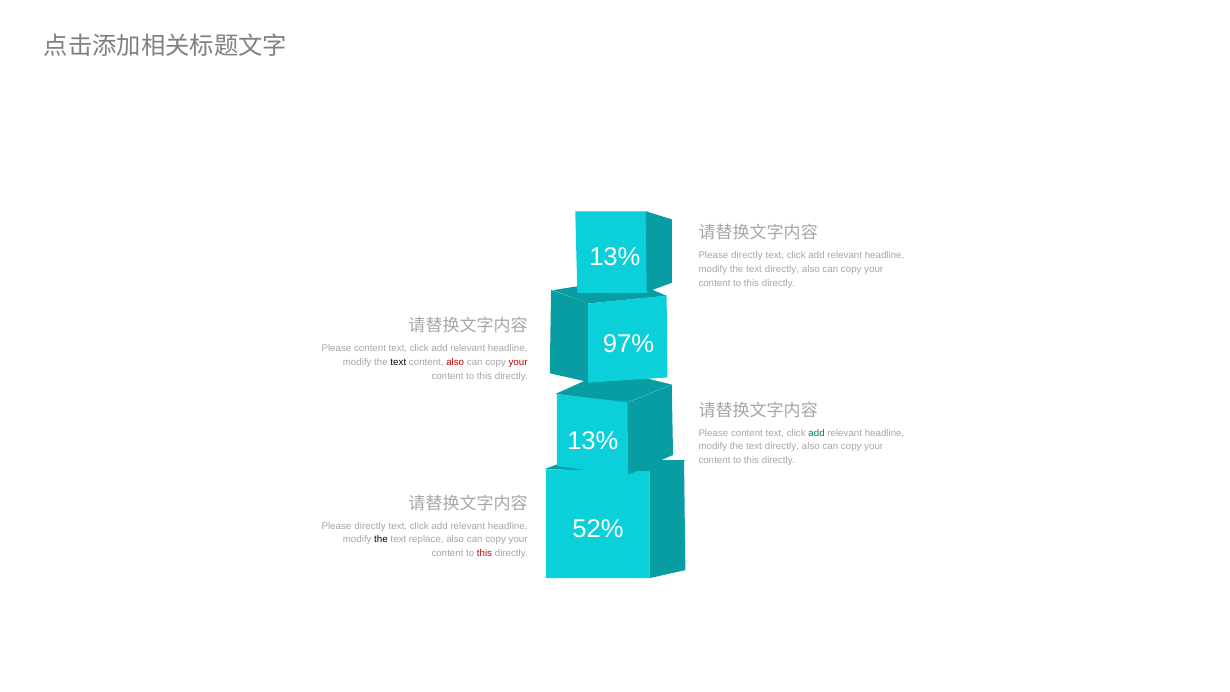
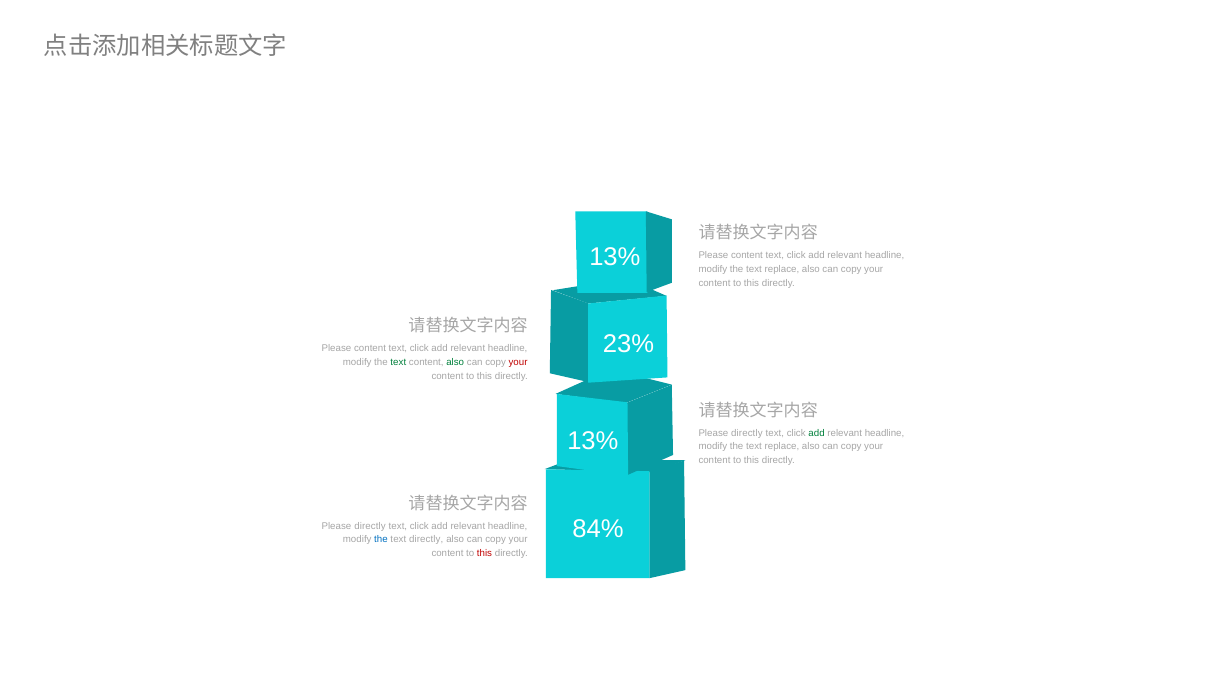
directly at (747, 255): directly -> content
directly at (782, 269): directly -> replace
97%: 97% -> 23%
text at (398, 362) colour: black -> green
also at (455, 362) colour: red -> green
content at (747, 433): content -> directly
directly at (782, 447): directly -> replace
52%: 52% -> 84%
the at (381, 540) colour: black -> blue
text replace: replace -> directly
